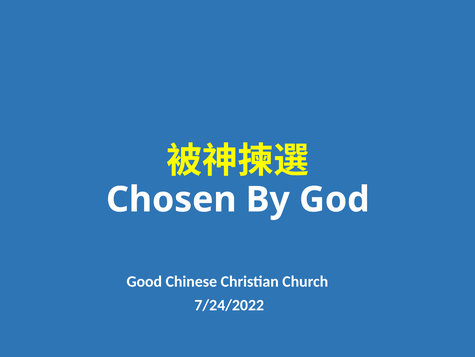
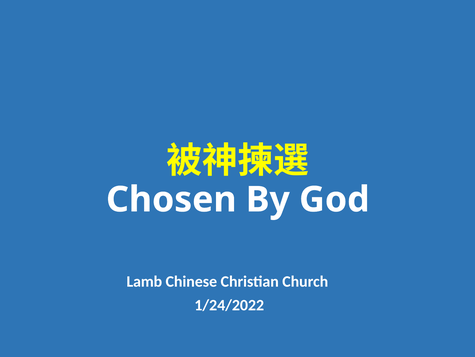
Good: Good -> Lamb
7/24/2022: 7/24/2022 -> 1/24/2022
